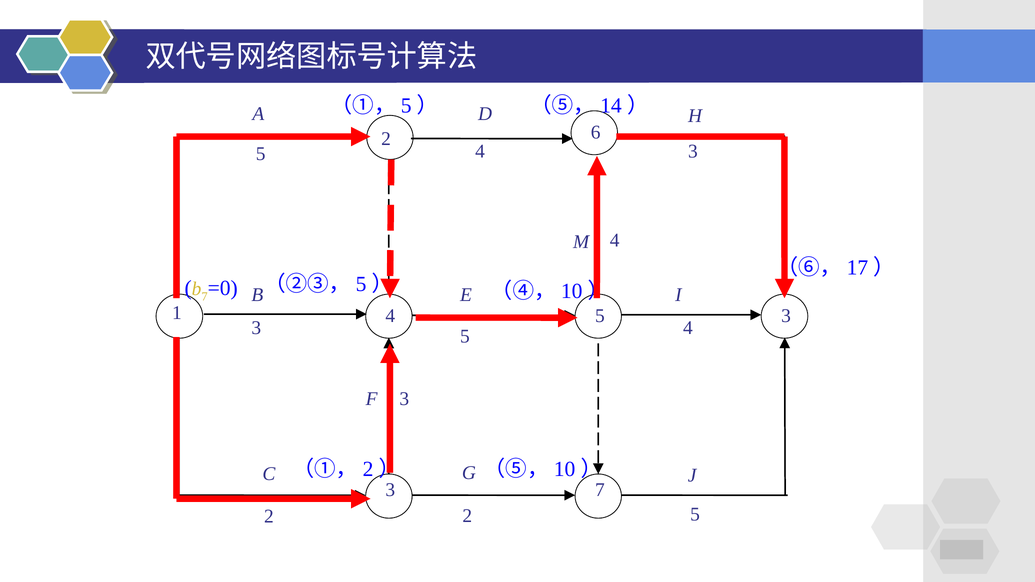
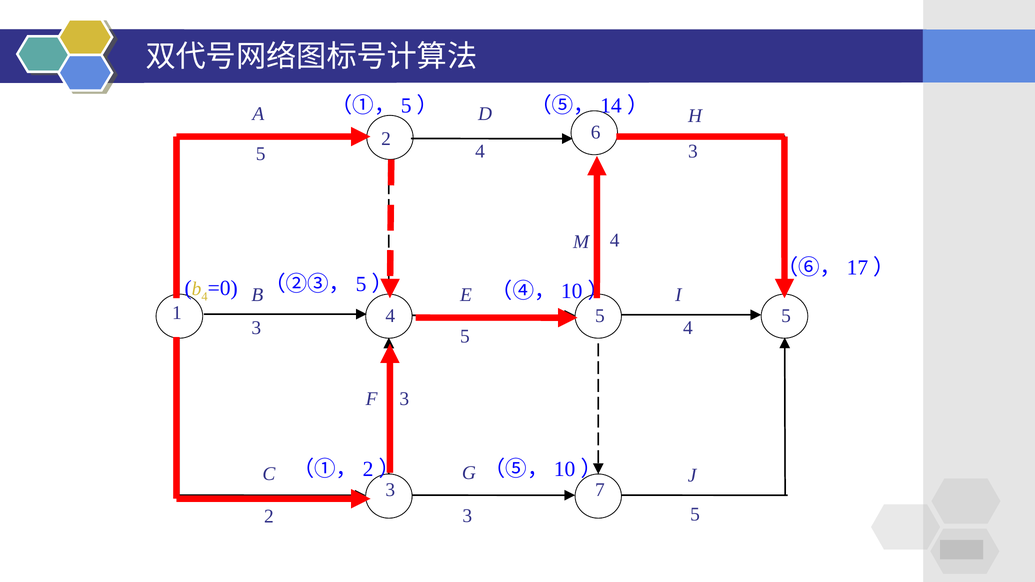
b 7: 7 -> 4
4 3: 3 -> 5
2 2: 2 -> 3
